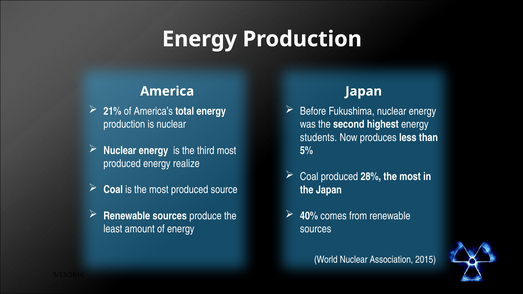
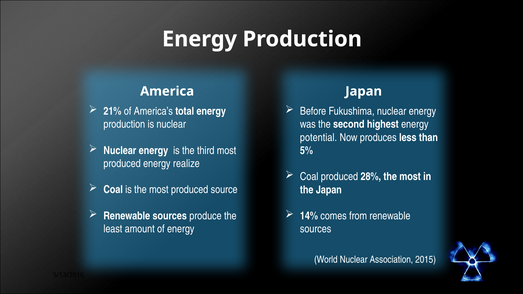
students: students -> potential
40%: 40% -> 14%
